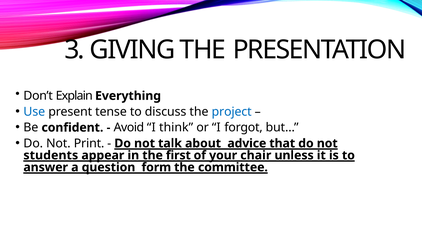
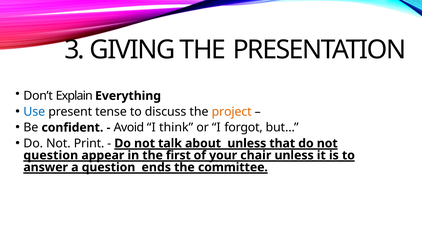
project colour: blue -> orange
about advice: advice -> unless
students at (51, 156): students -> question
form: form -> ends
